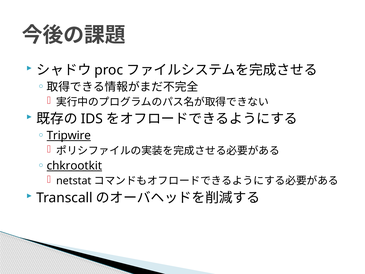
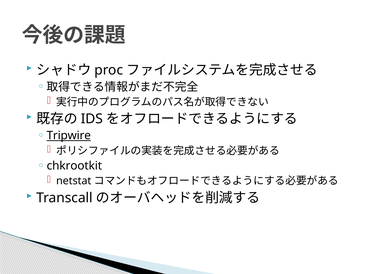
chkrootkit underline: present -> none
